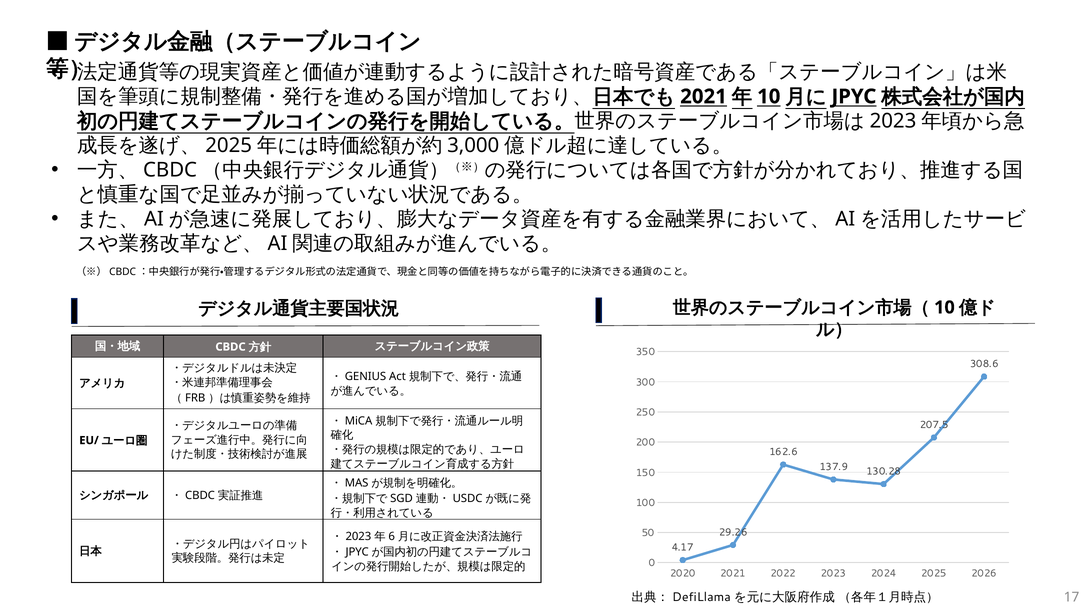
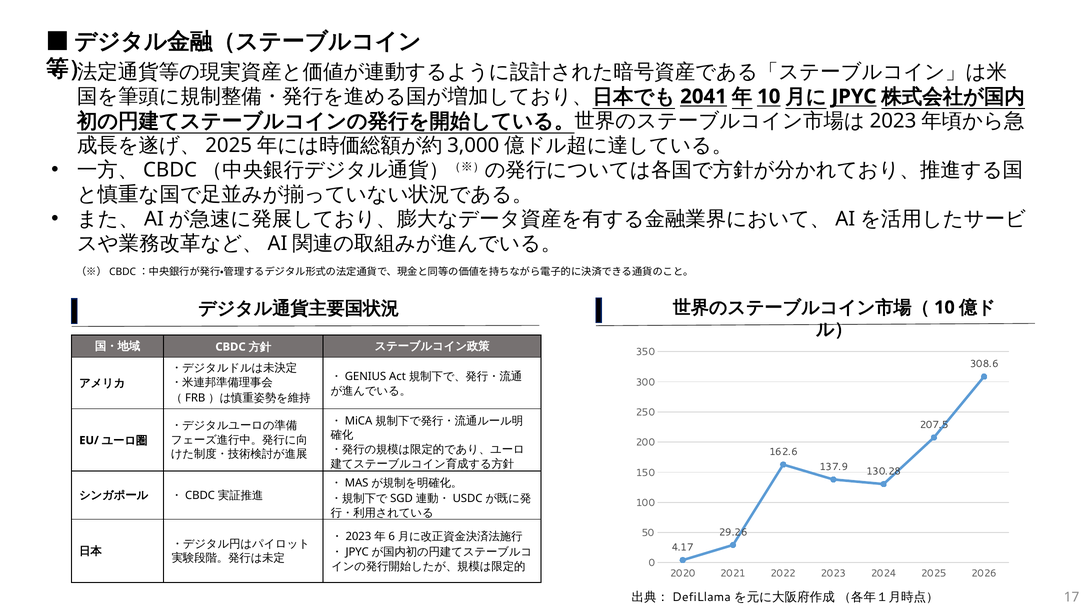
2021 at (704, 97): 2021 -> 2041
